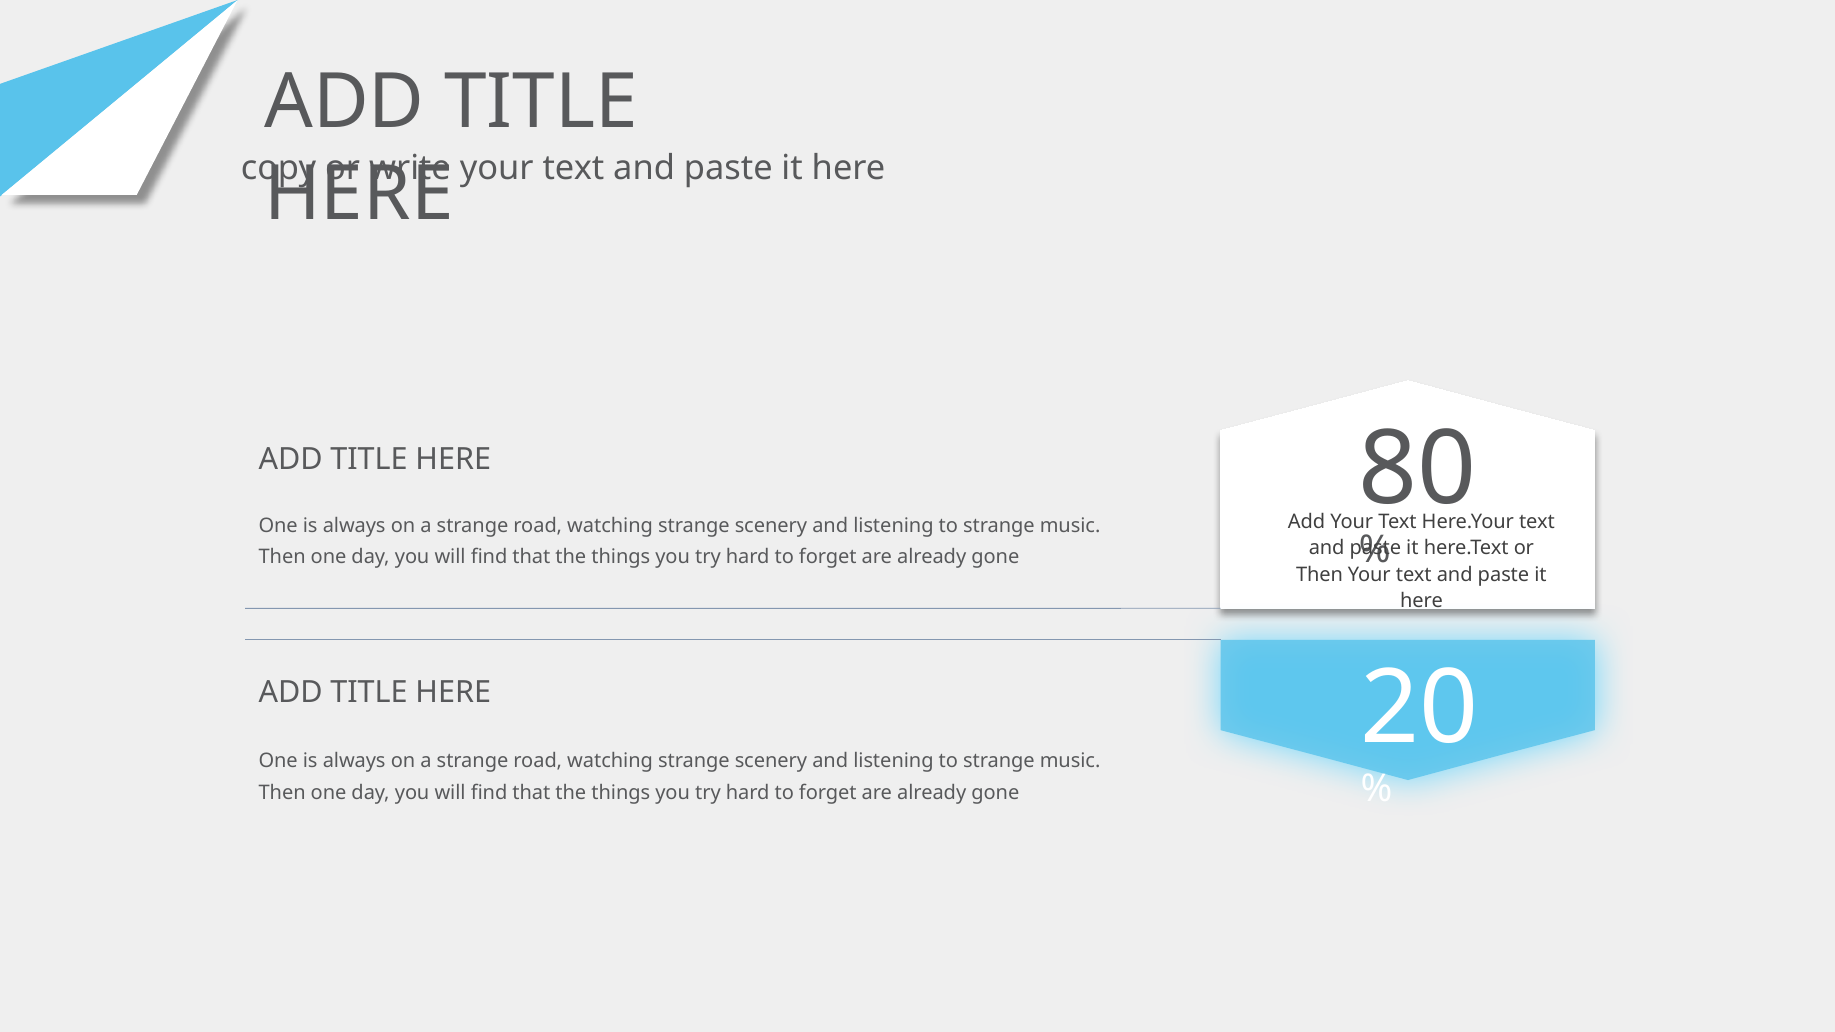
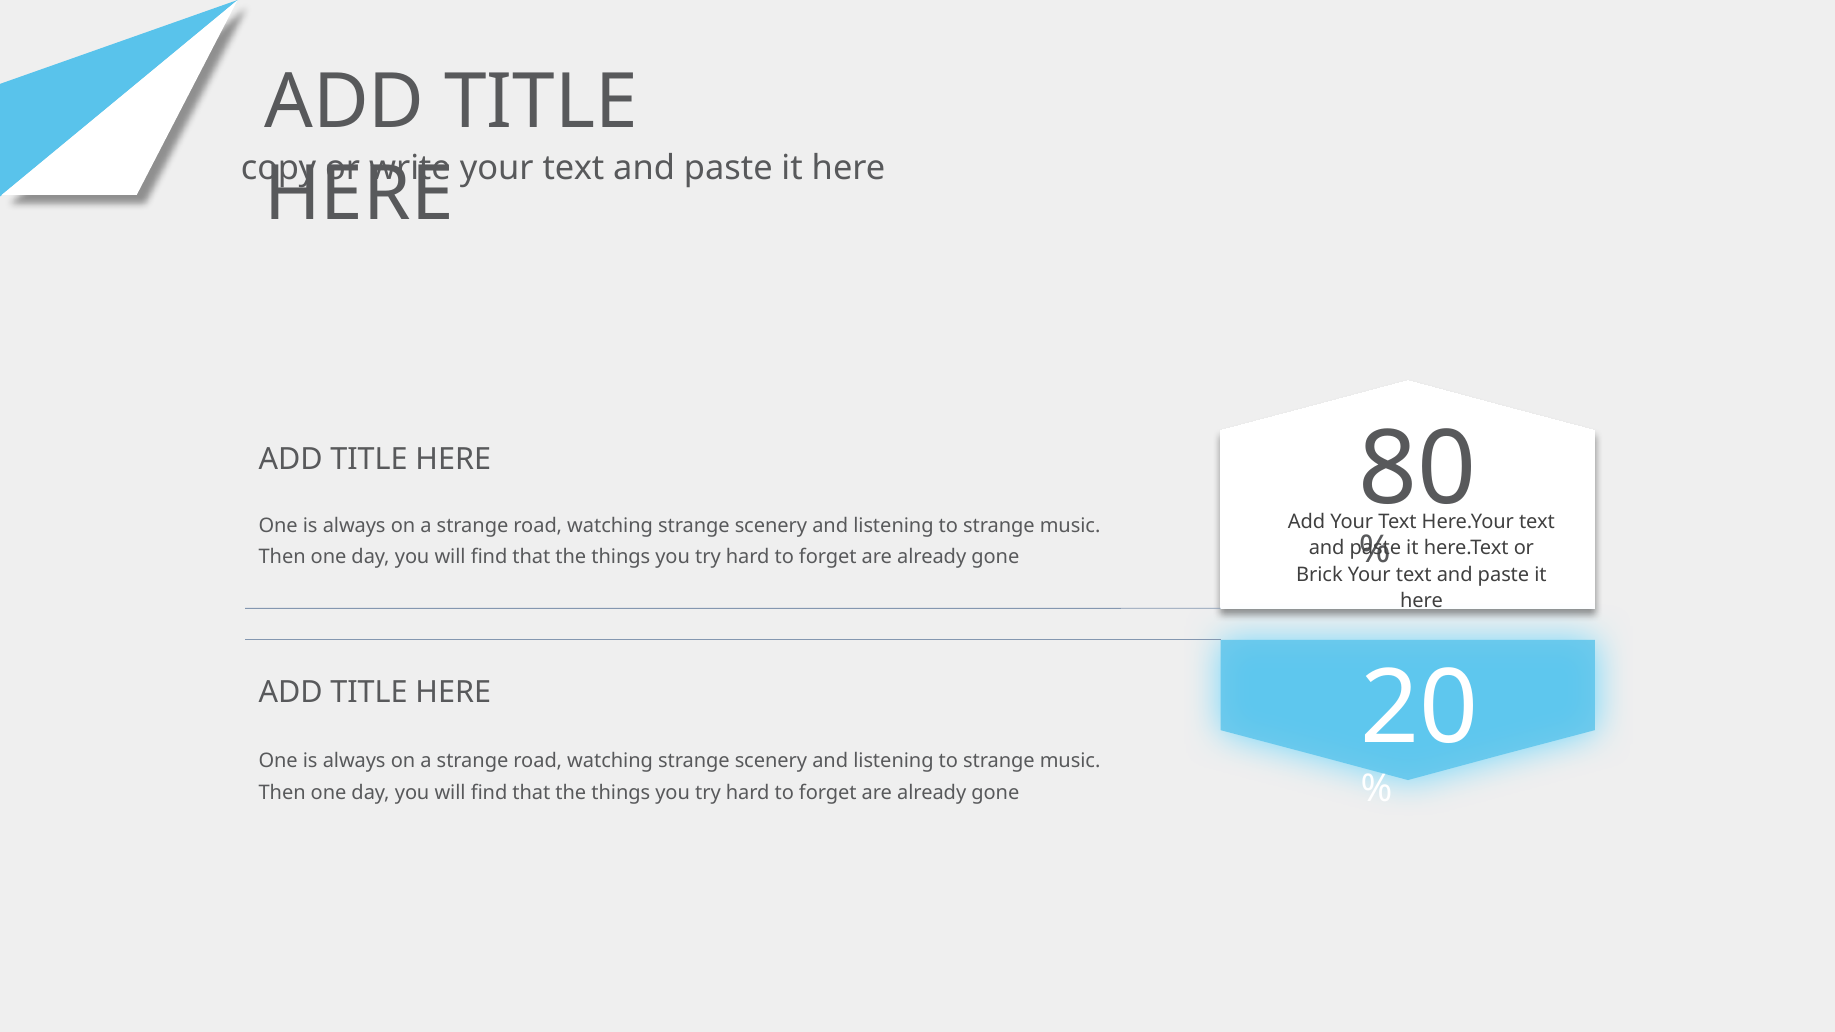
Then at (1319, 575): Then -> Brick
